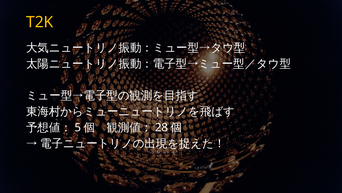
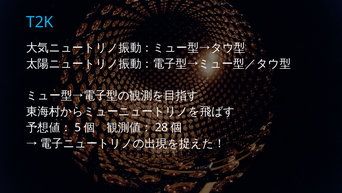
T2K colour: yellow -> light blue
